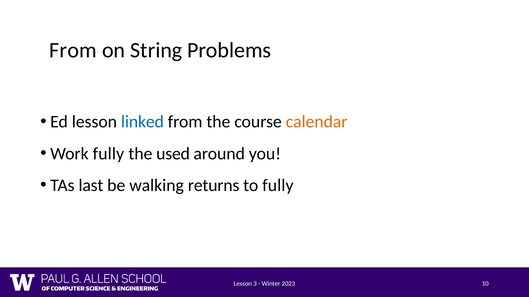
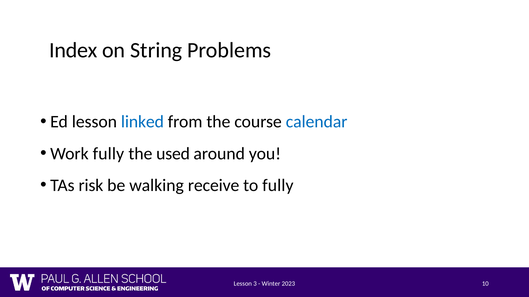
From at (73, 50): From -> Index
calendar colour: orange -> blue
last: last -> risk
returns: returns -> receive
